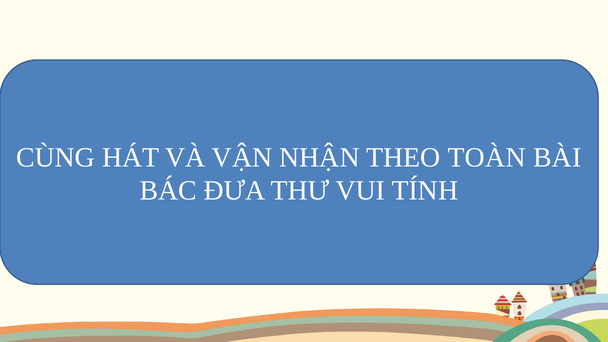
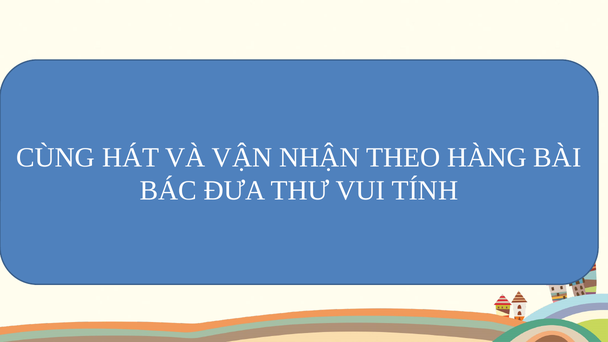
TOÀN: TOÀN -> HÀNG
